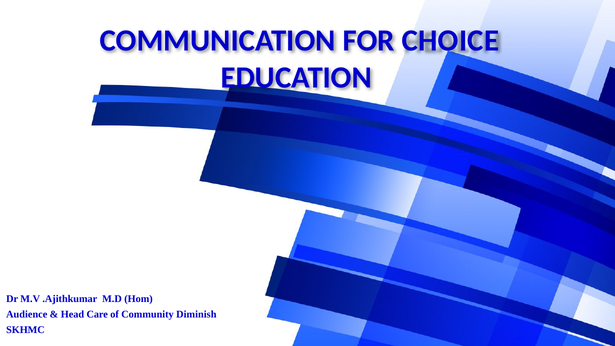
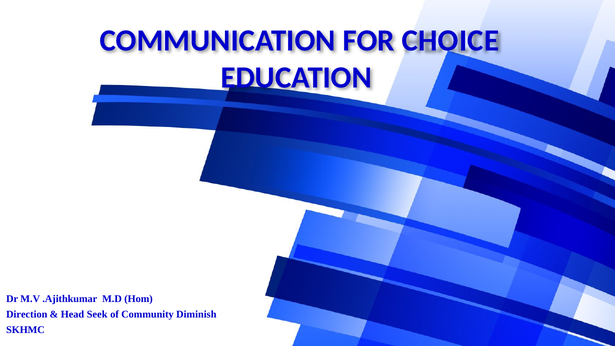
Audience: Audience -> Direction
Care: Care -> Seek
